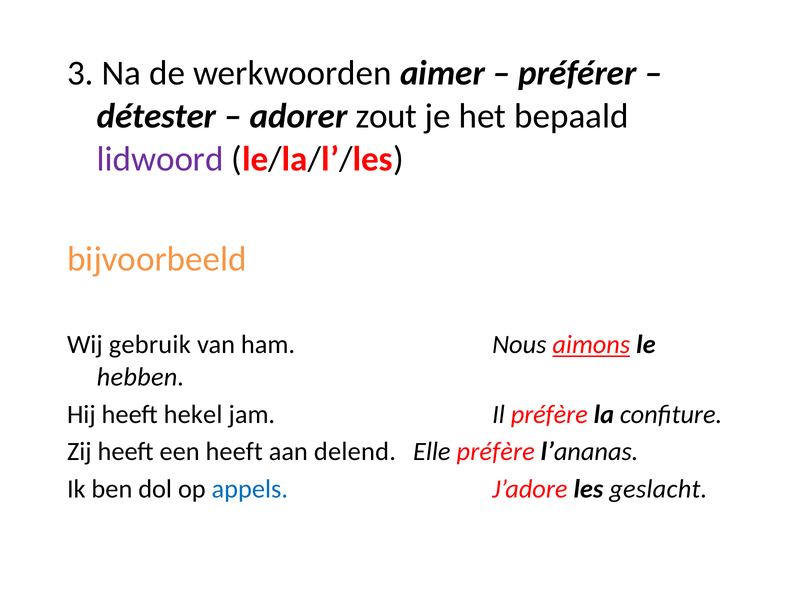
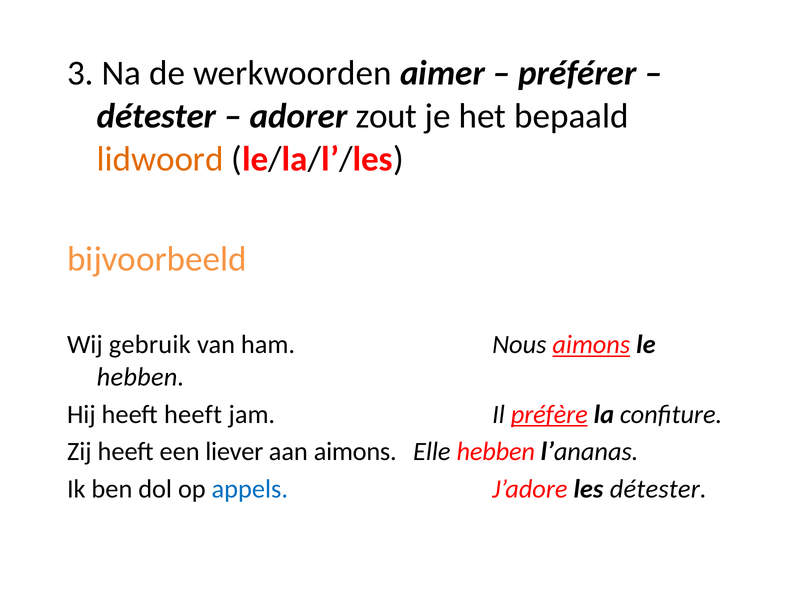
lidwoord colour: purple -> orange
heeft hekel: hekel -> heeft
préfère at (549, 415) underline: none -> present
een heeft: heeft -> liever
aan delend: delend -> aimons
Elle préfère: préfère -> hebben
les geslacht: geslacht -> détester
